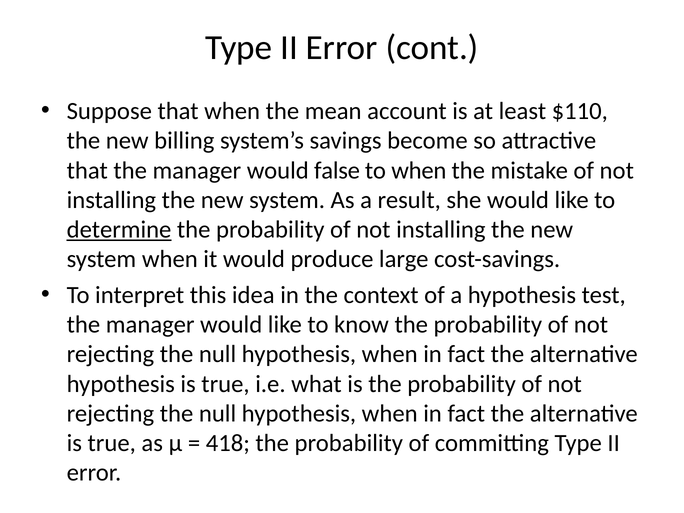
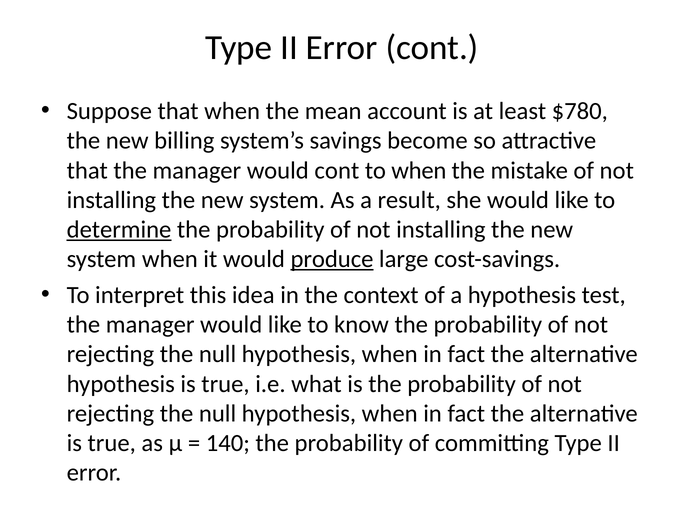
$110: $110 -> $780
would false: false -> cont
produce underline: none -> present
418: 418 -> 140
